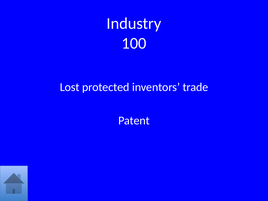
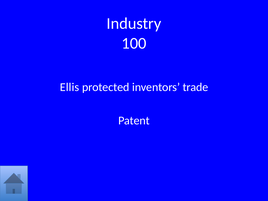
Lost: Lost -> Ellis
